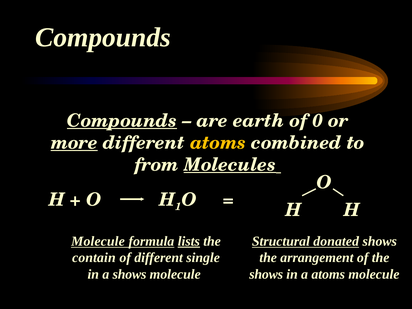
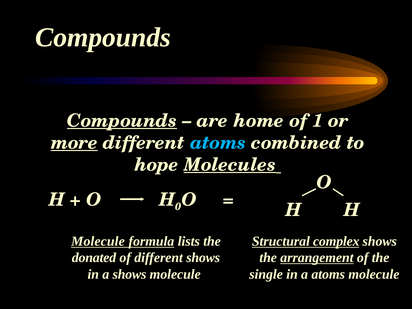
earth: earth -> home
0: 0 -> 1
atoms at (218, 143) colour: yellow -> light blue
from: from -> hope
1: 1 -> 0
lists underline: present -> none
donated: donated -> complex
contain: contain -> donated
different single: single -> shows
arrangement underline: none -> present
shows at (266, 274): shows -> single
